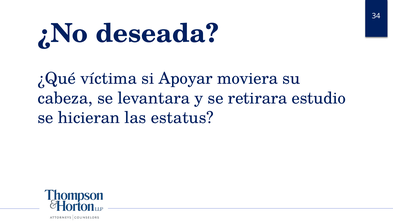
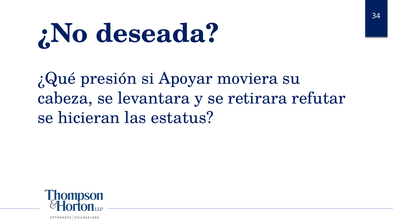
víctima: víctima -> presión
estudio: estudio -> refutar
